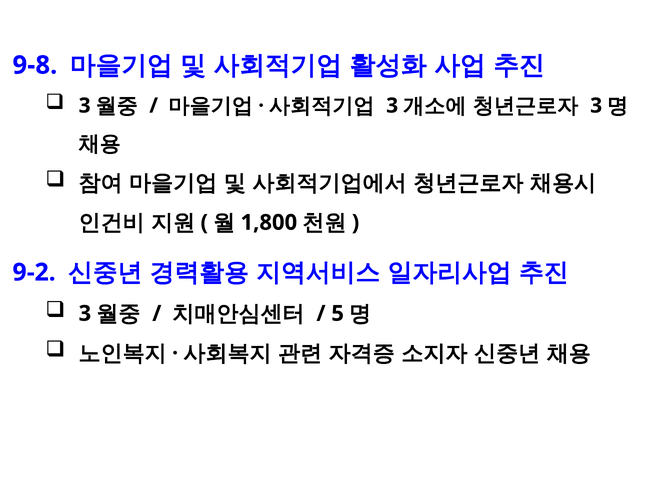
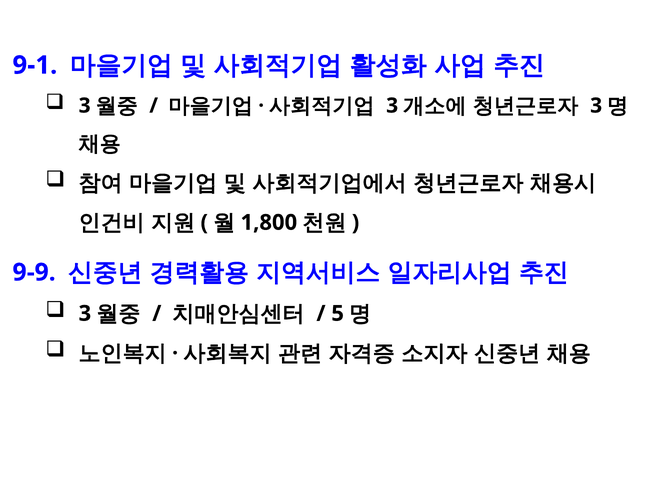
9-8: 9-8 -> 9-1
9-2: 9-2 -> 9-9
